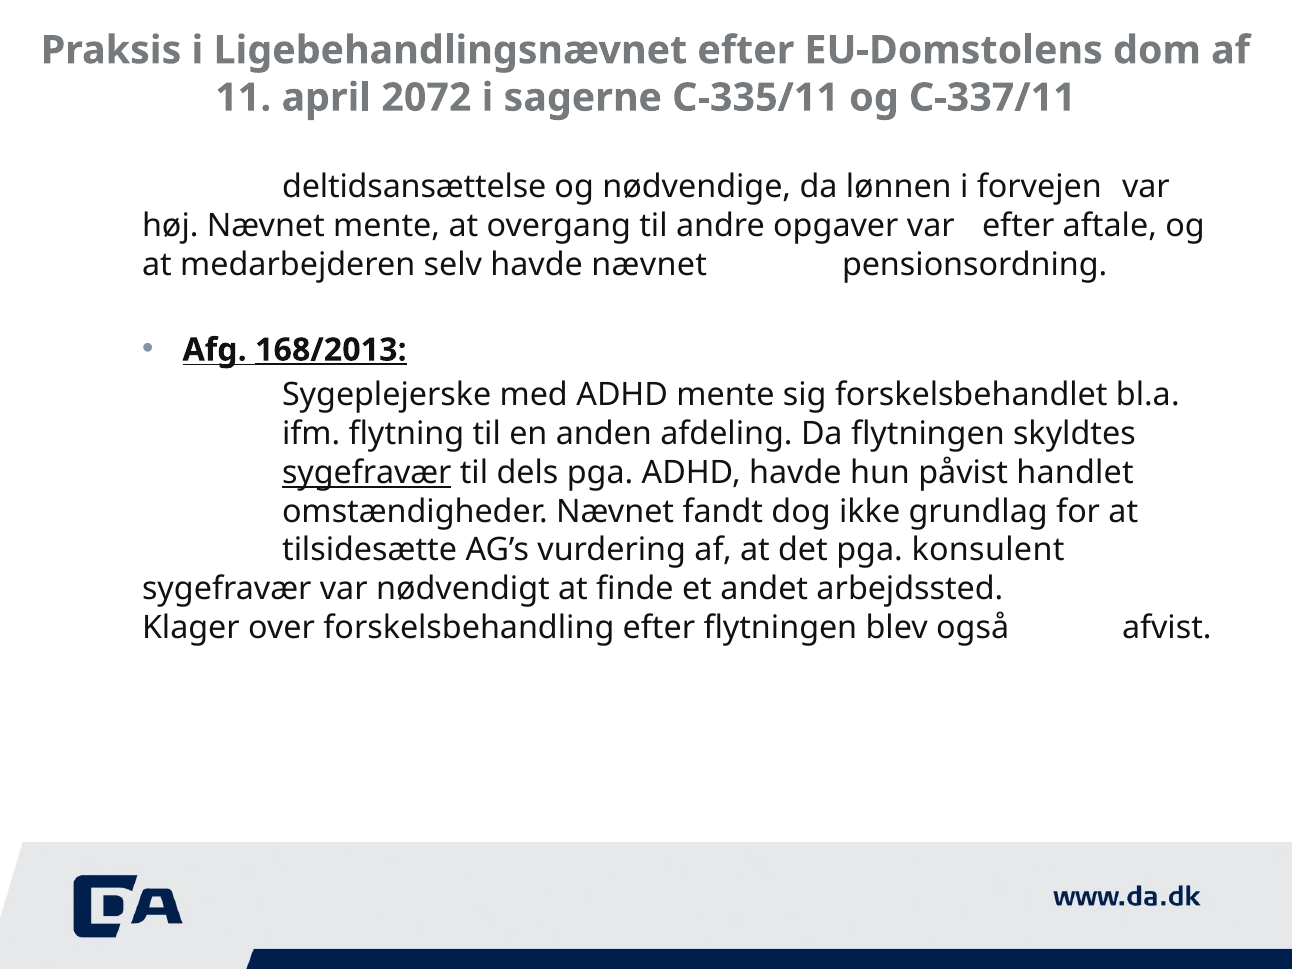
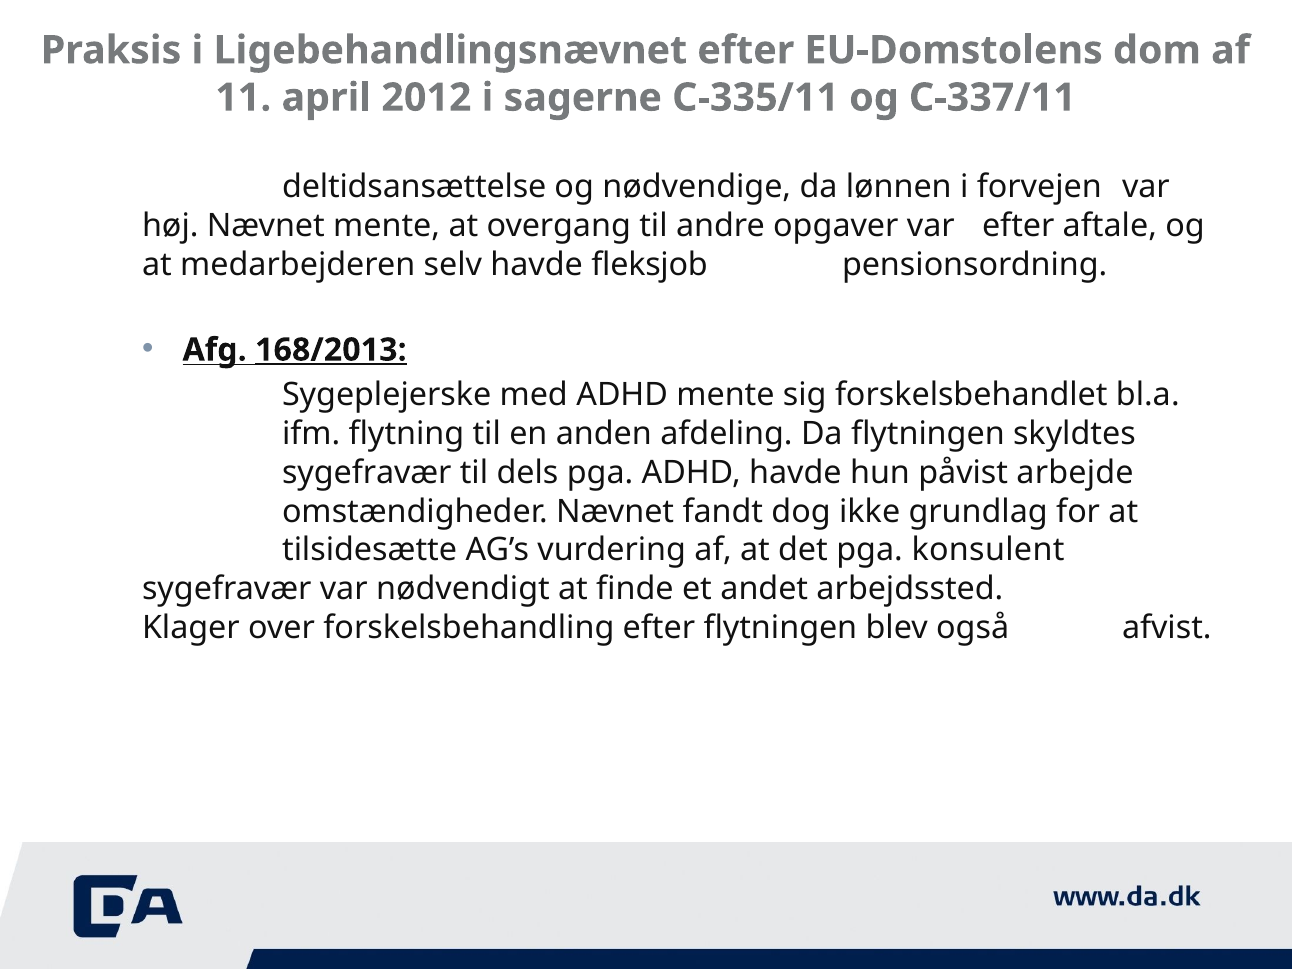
2072: 2072 -> 2012
havde nævnet: nævnet -> fleksjob
sygefravær at (367, 473) underline: present -> none
handlet: handlet -> arbejde
